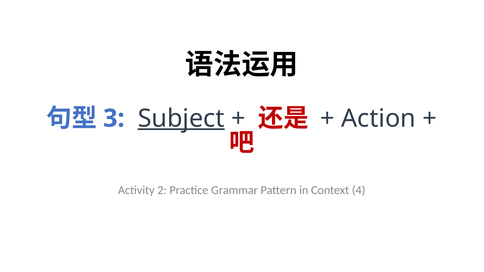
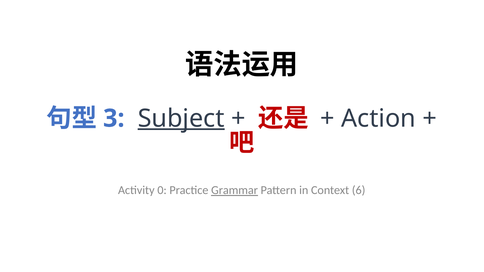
2: 2 -> 0
Grammar underline: none -> present
4: 4 -> 6
